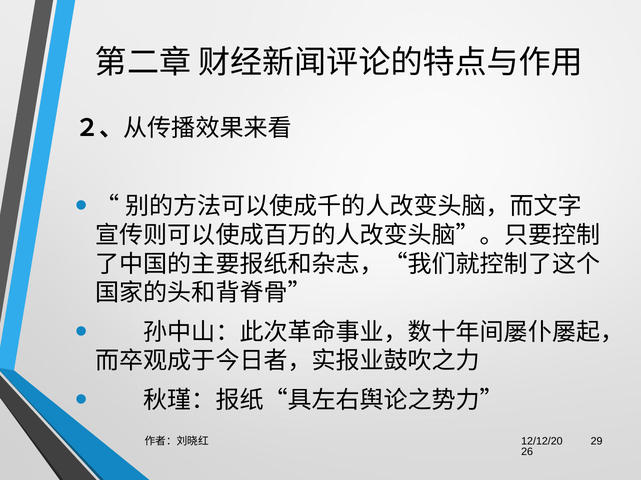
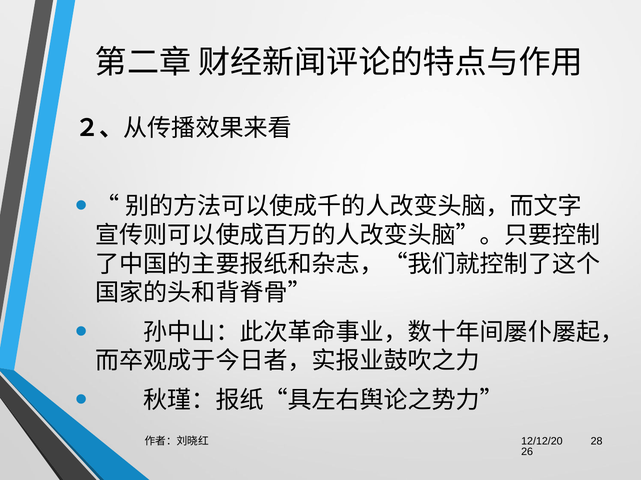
29: 29 -> 28
